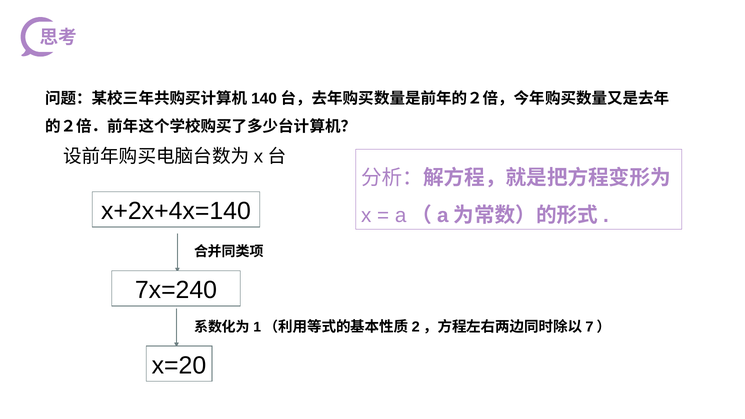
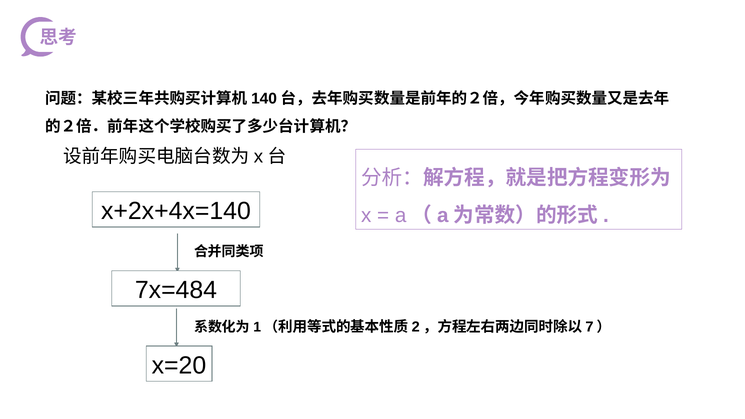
7x=240: 7x=240 -> 7x=484
